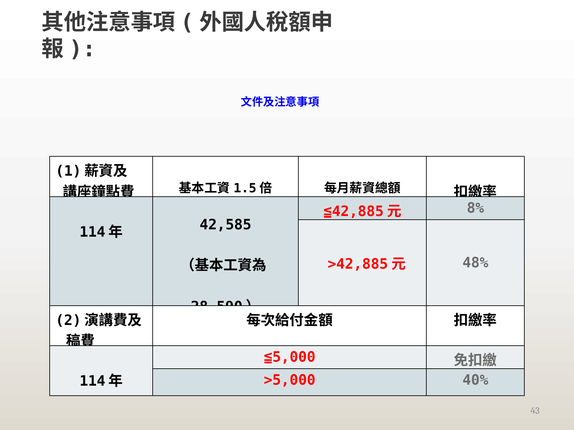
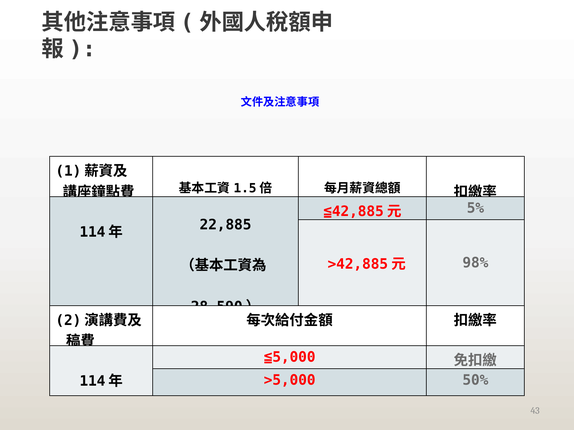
8%: 8% -> 5%
42,585: 42,585 -> 22,885
48%: 48% -> 98%
40%: 40% -> 50%
